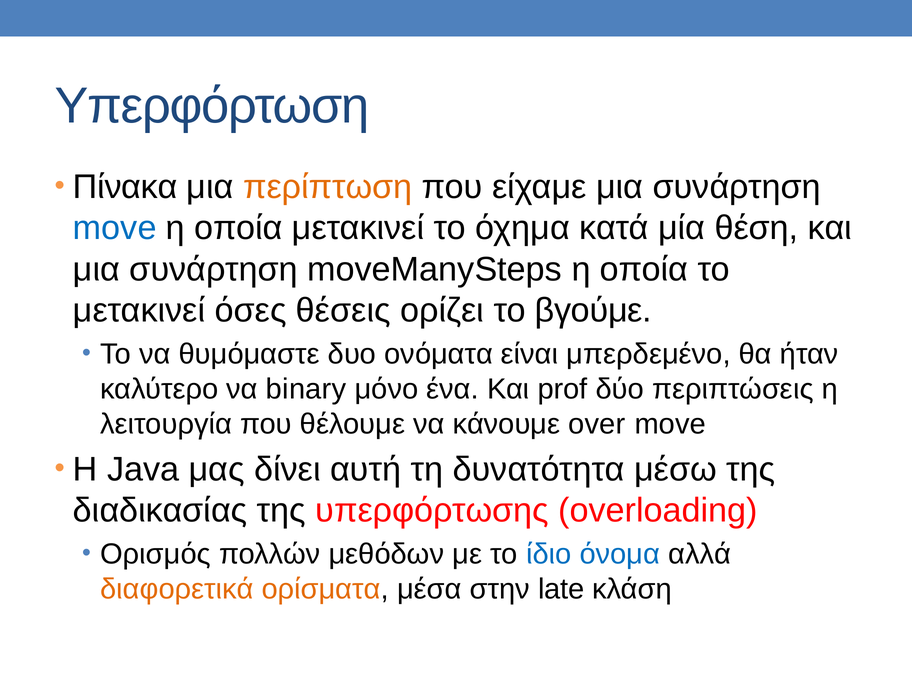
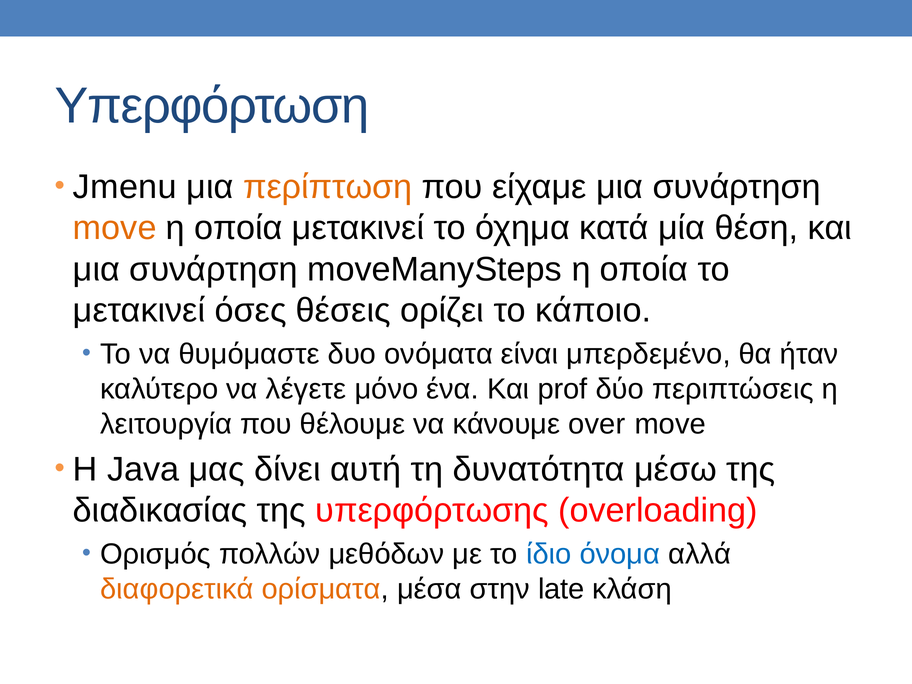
Πίνακα: Πίνακα -> Jmenu
move at (115, 228) colour: blue -> orange
βγούμε: βγούμε -> κάποιο
binary: binary -> λέγετε
